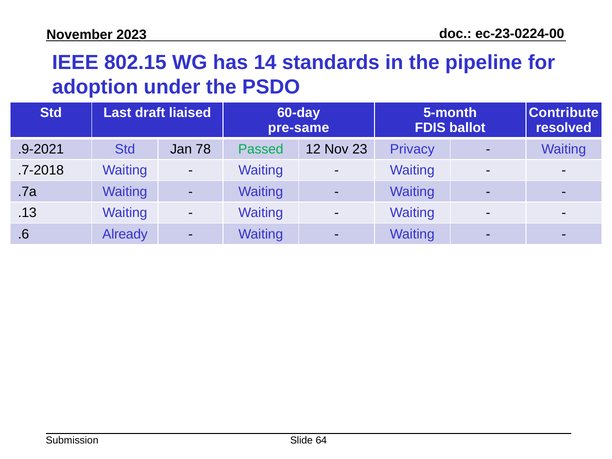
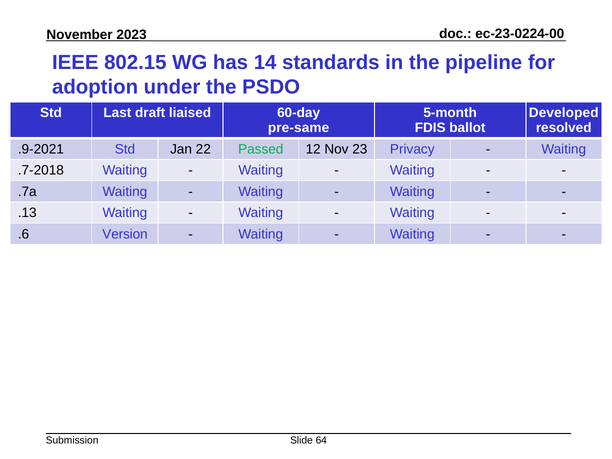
Contribute: Contribute -> Developed
78: 78 -> 22
Already: Already -> Version
